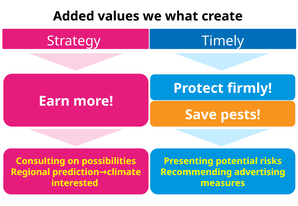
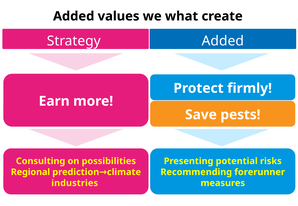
Strategy Timely: Timely -> Added
advertising: advertising -> forerunner
interested: interested -> industries
